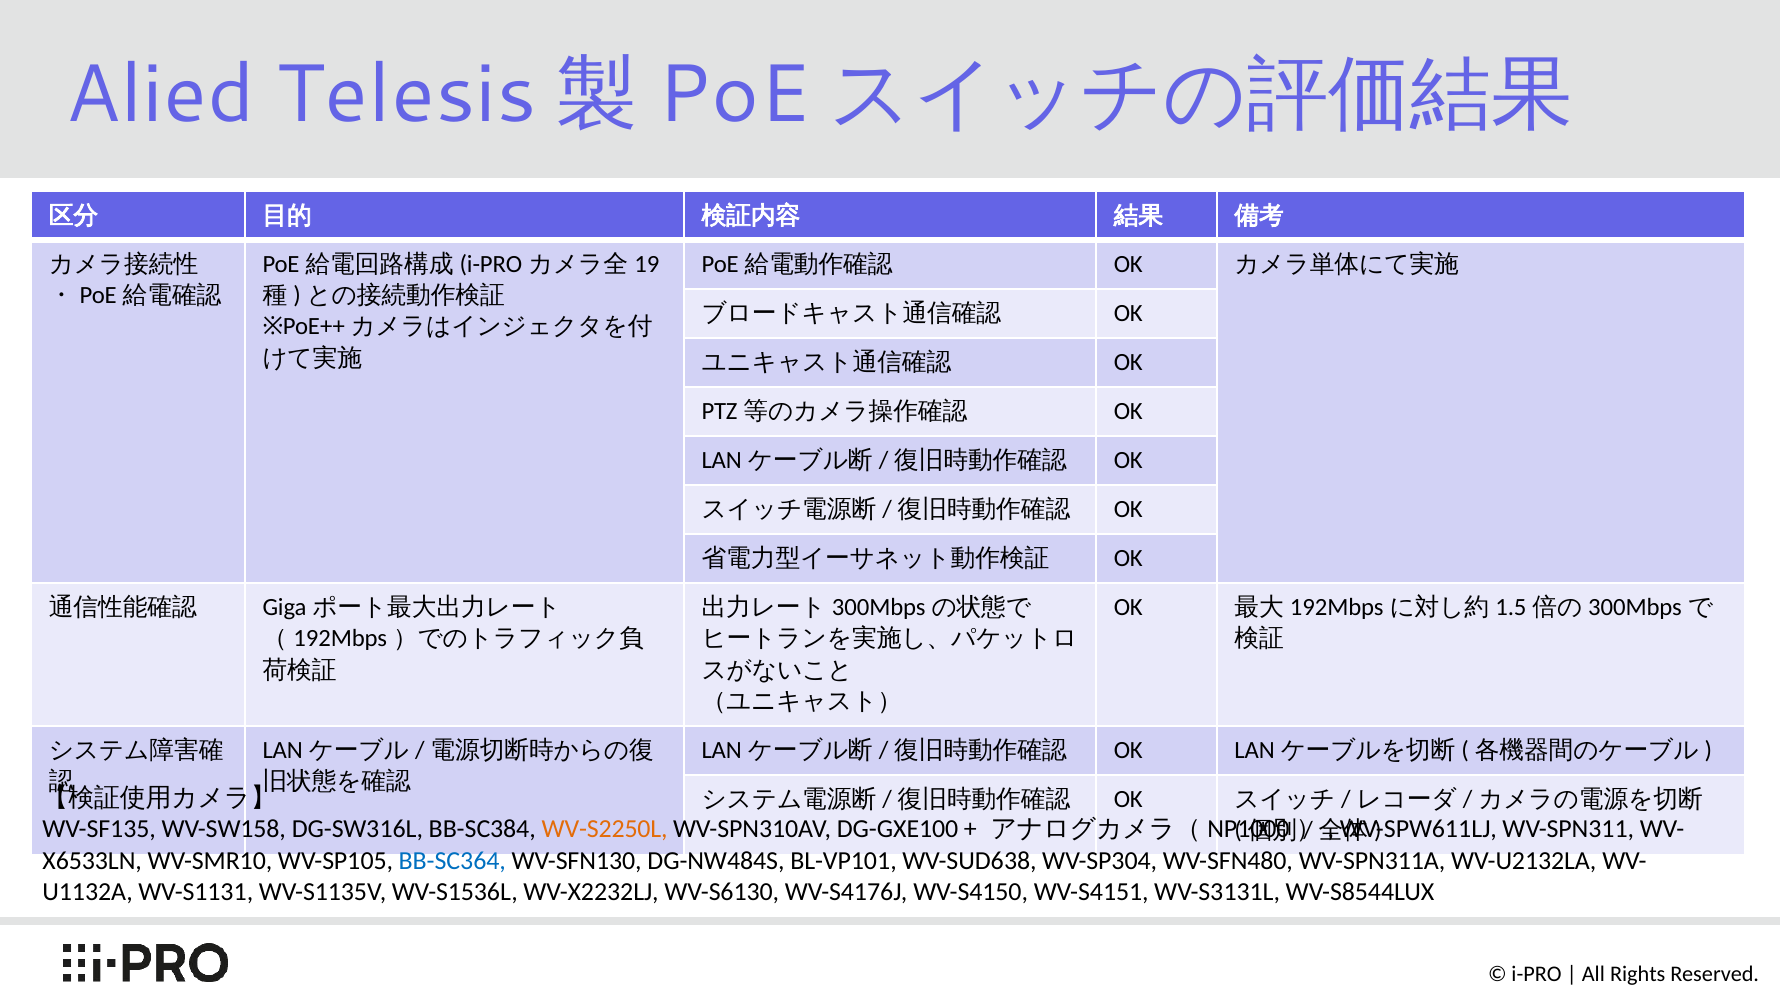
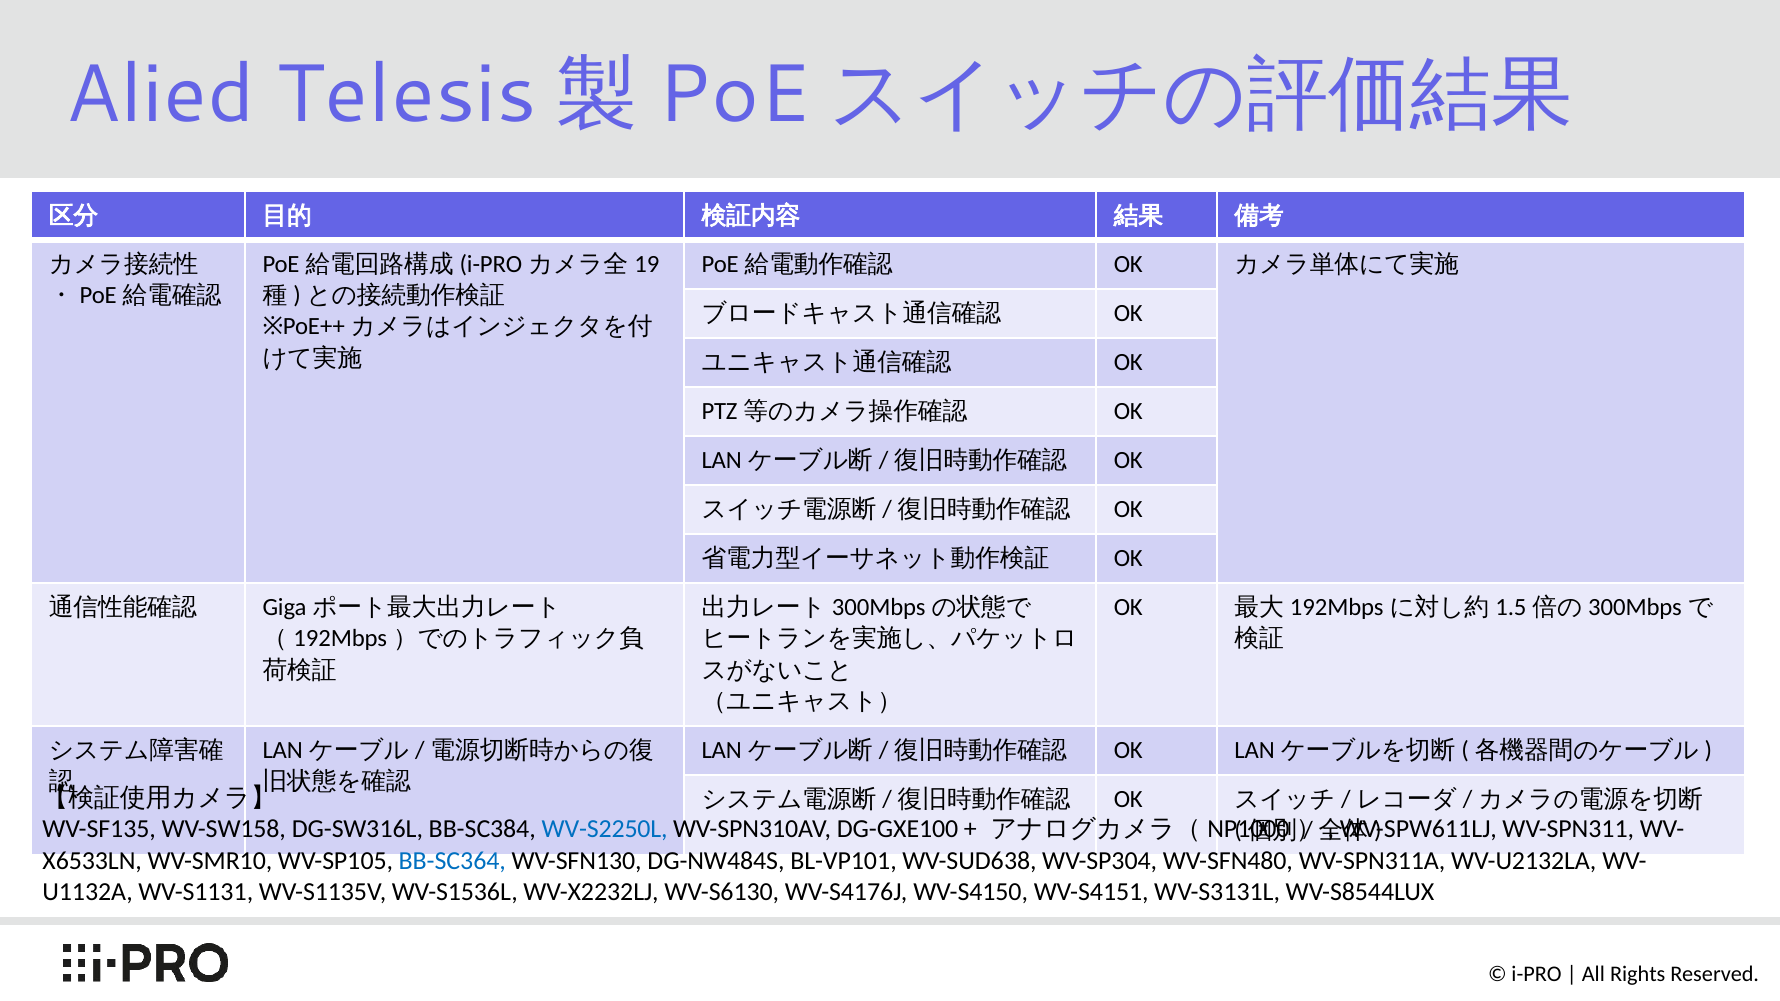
WV-S2250L colour: orange -> blue
